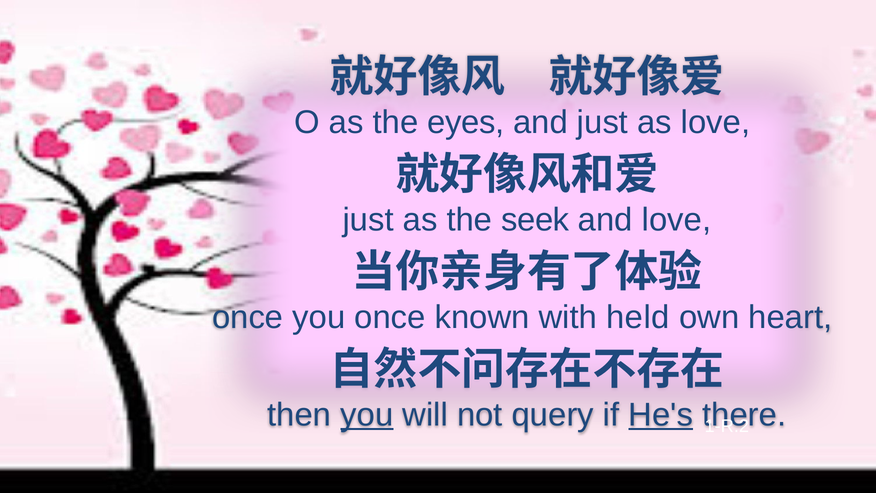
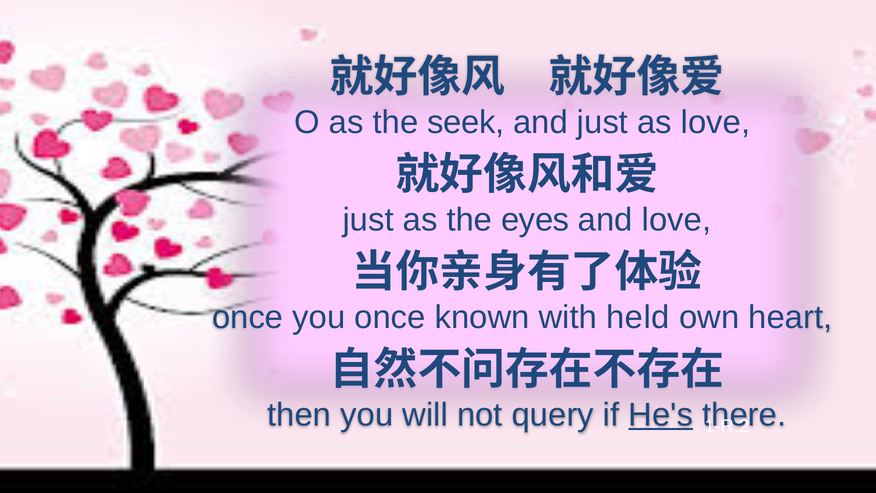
eyes: eyes -> seek
seek: seek -> eyes
you at (367, 415) underline: present -> none
